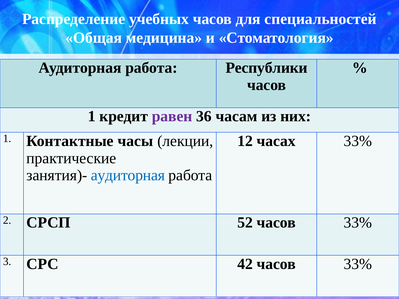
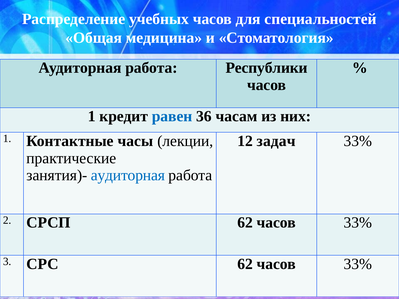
равен colour: purple -> blue
часах: часах -> задач
СРСП 52: 52 -> 62
СРС 42: 42 -> 62
